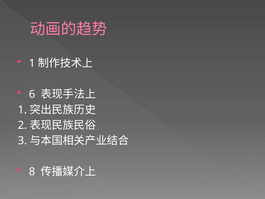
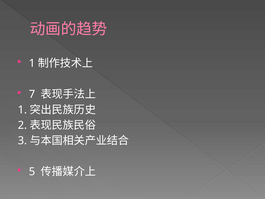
6: 6 -> 7
8: 8 -> 5
